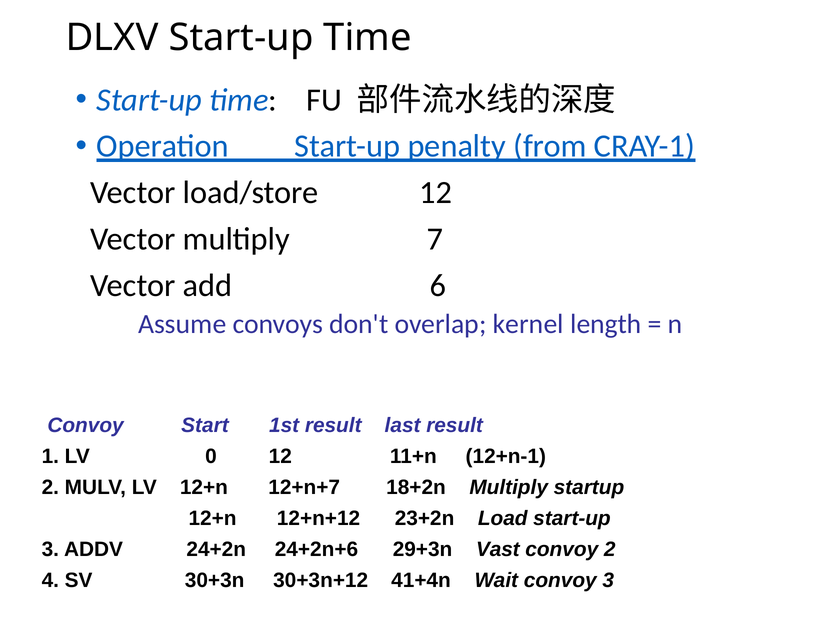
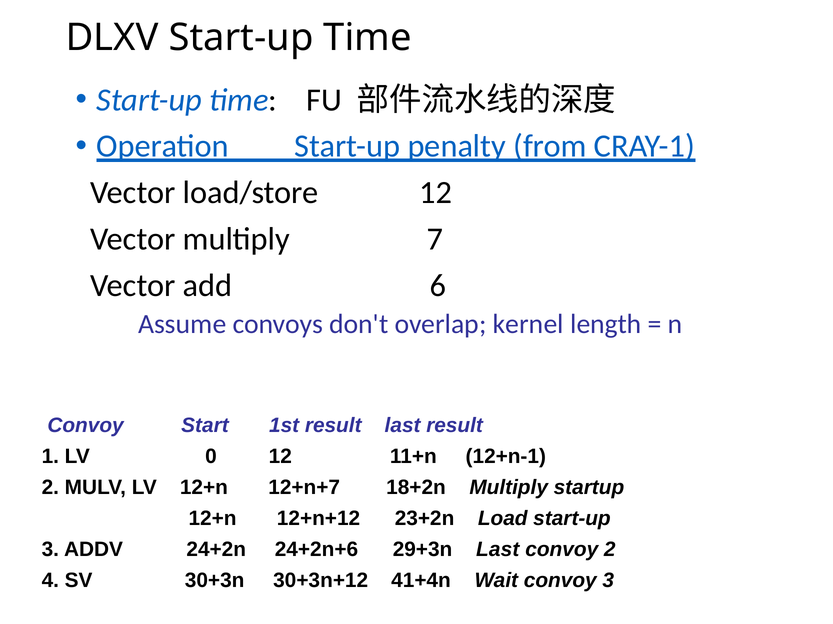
29+3n Vast: Vast -> Last
